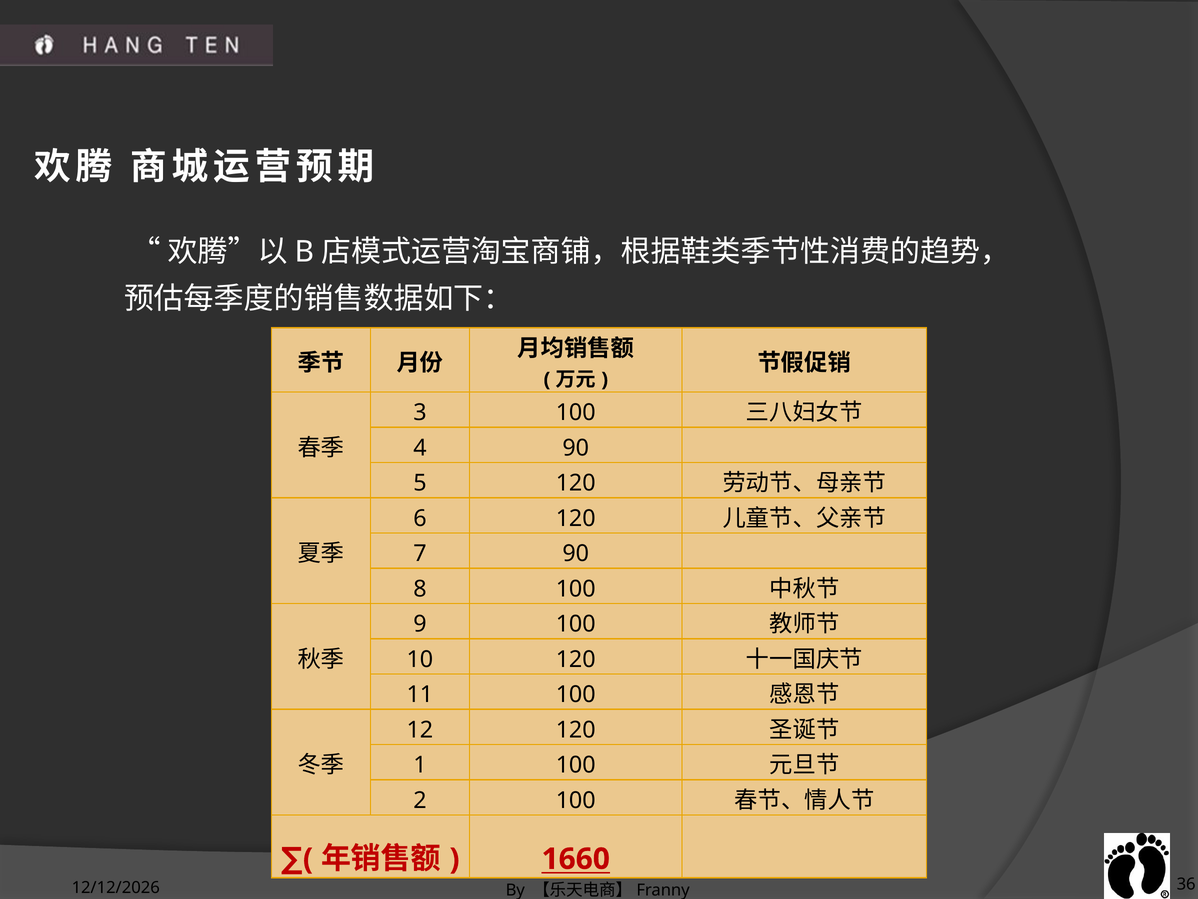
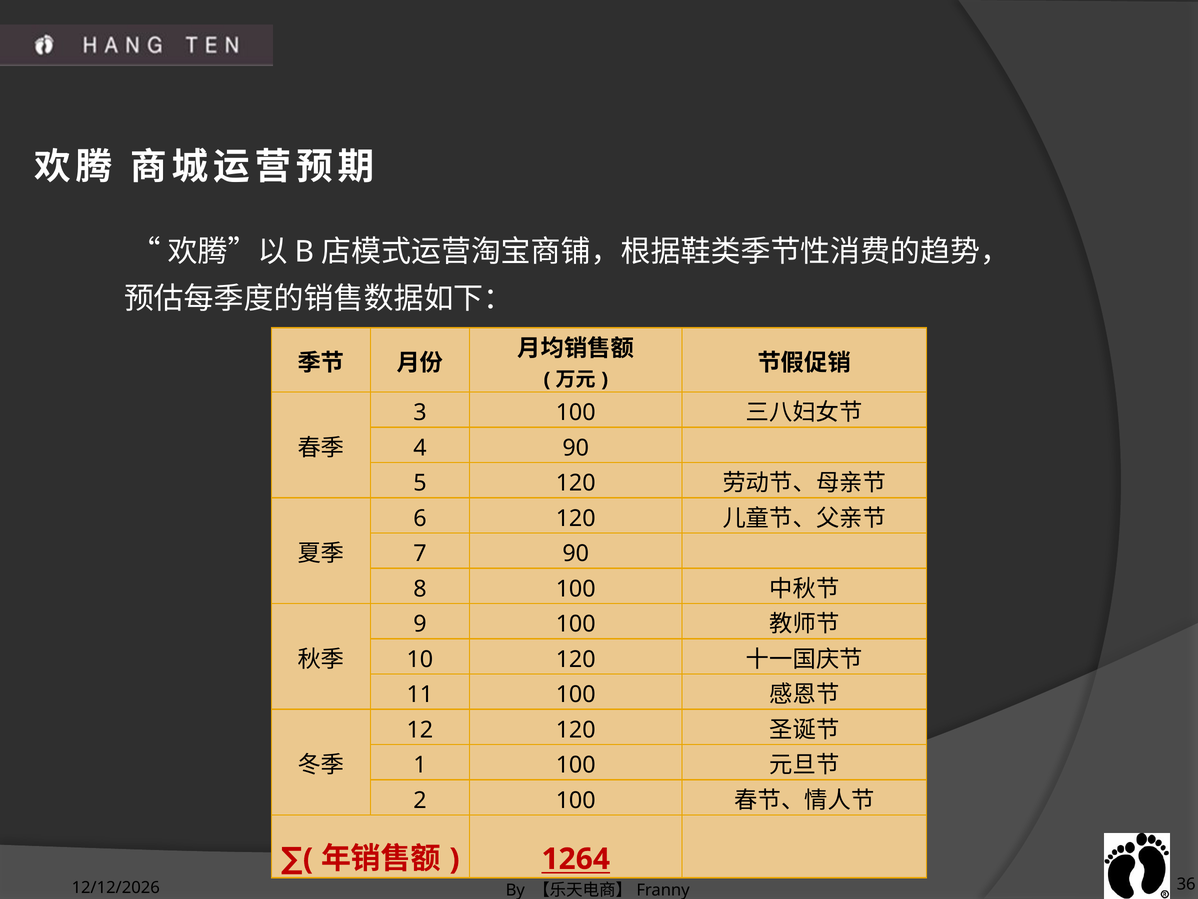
1660: 1660 -> 1264
